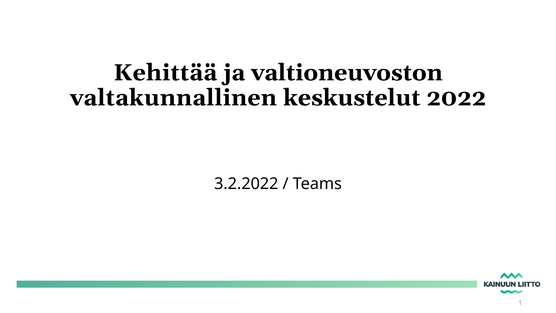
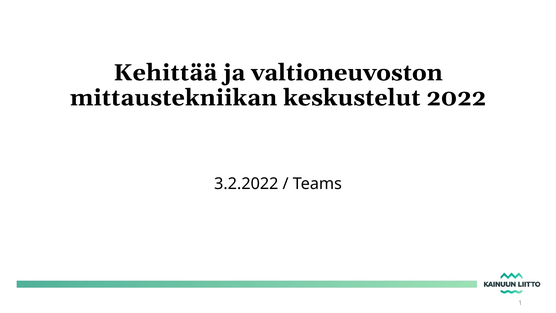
valtakunnallinen: valtakunnallinen -> mittaustekniikan
